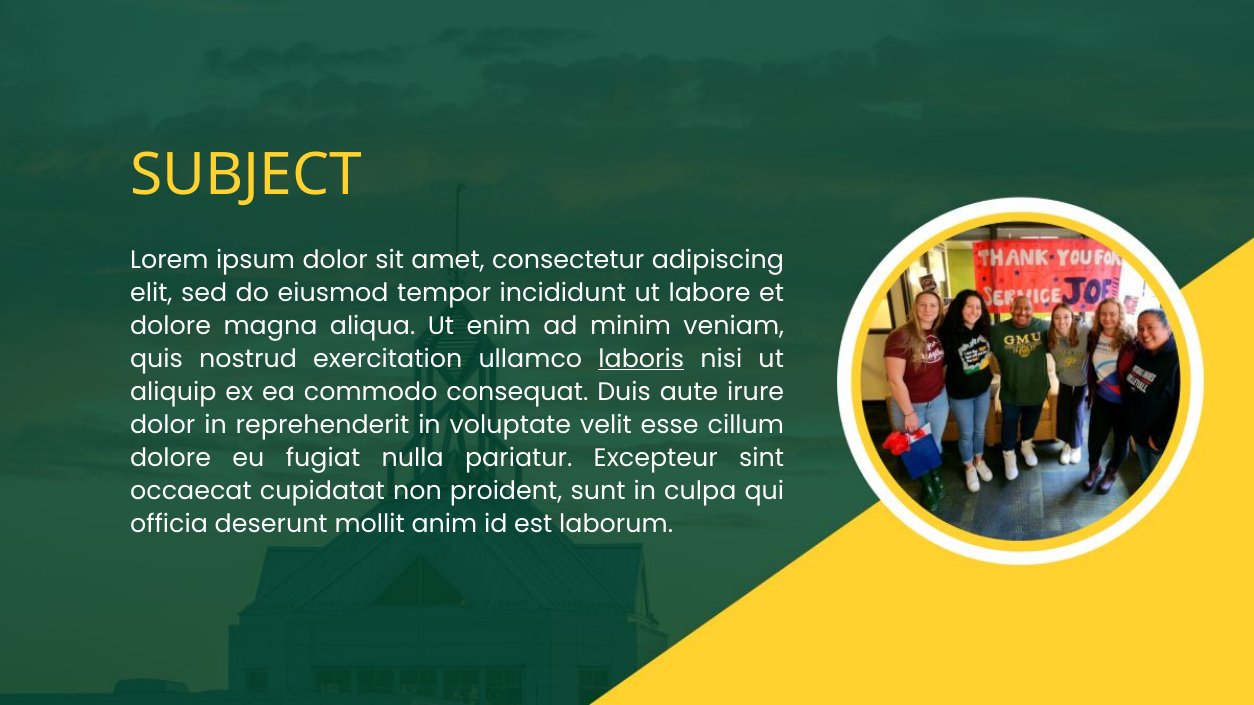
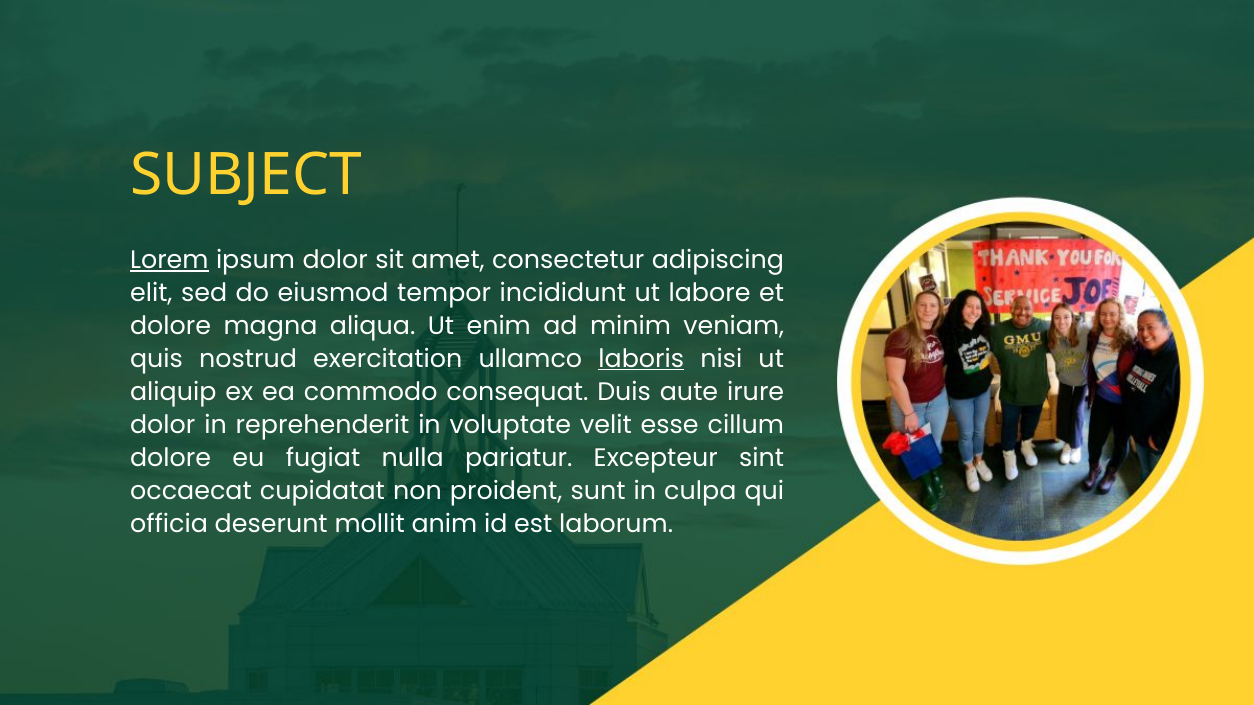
Lorem underline: none -> present
